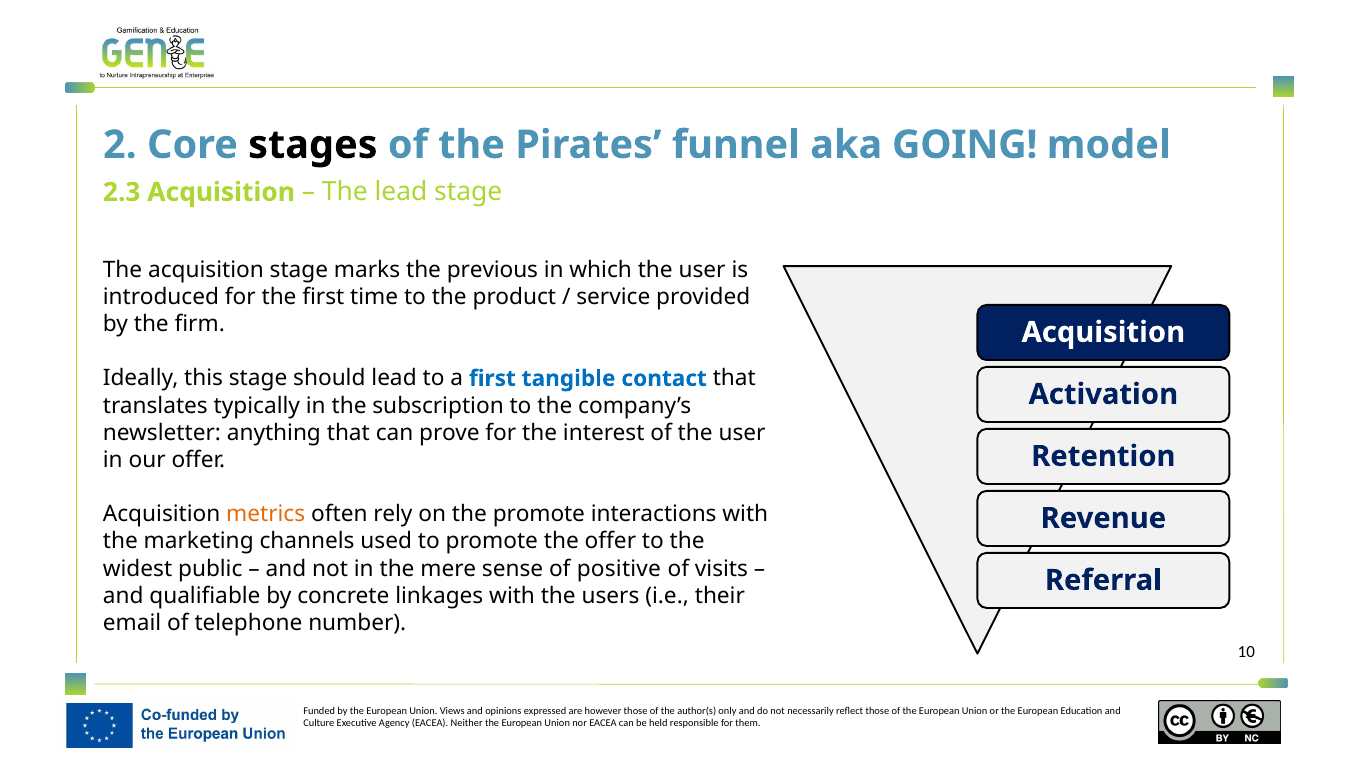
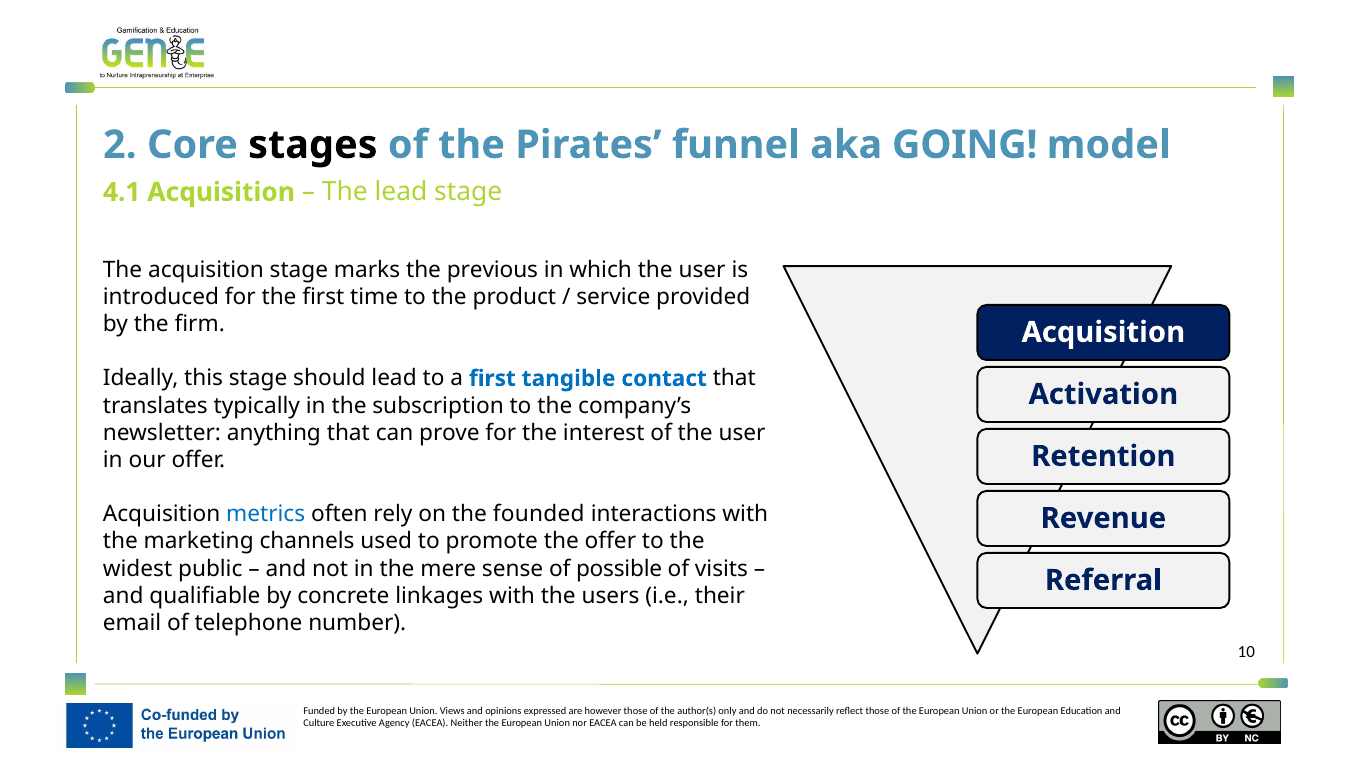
2.3: 2.3 -> 4.1
metrics colour: orange -> blue
the promote: promote -> founded
positive: positive -> possible
